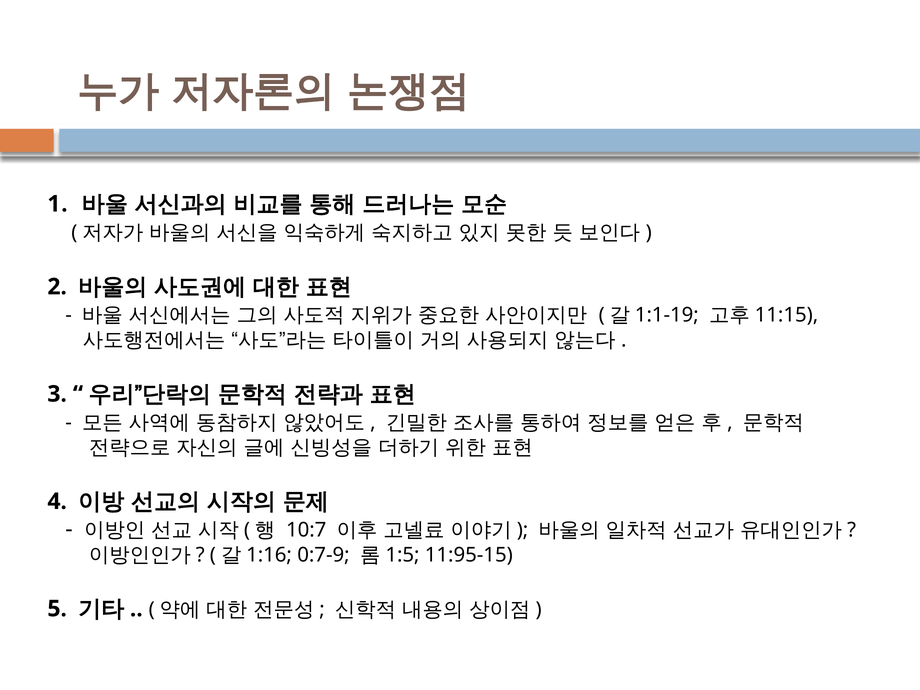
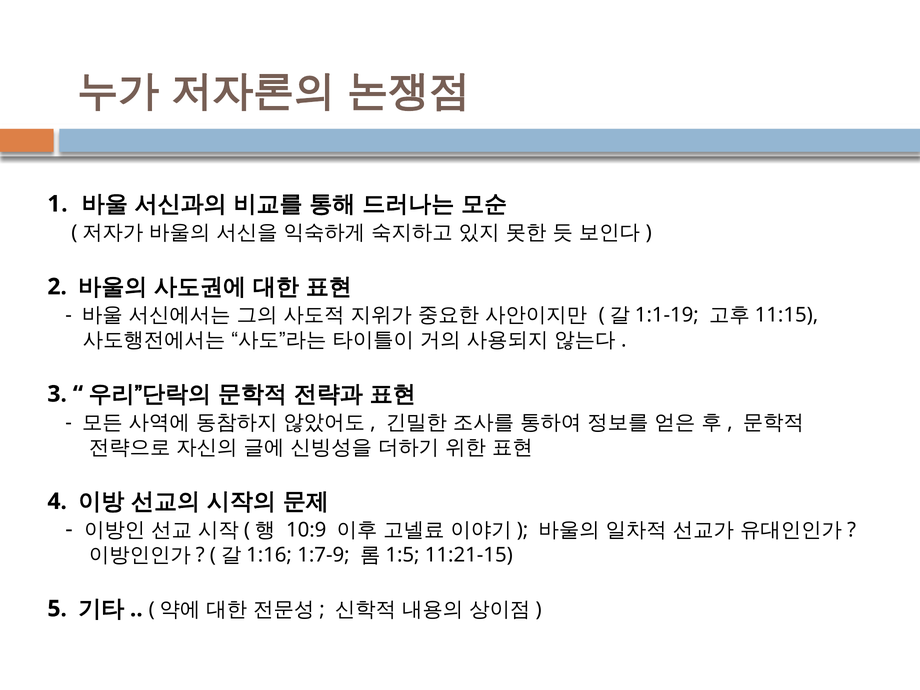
10:7: 10:7 -> 10:9
0:7-9: 0:7-9 -> 1:7-9
11:95-15: 11:95-15 -> 11:21-15
